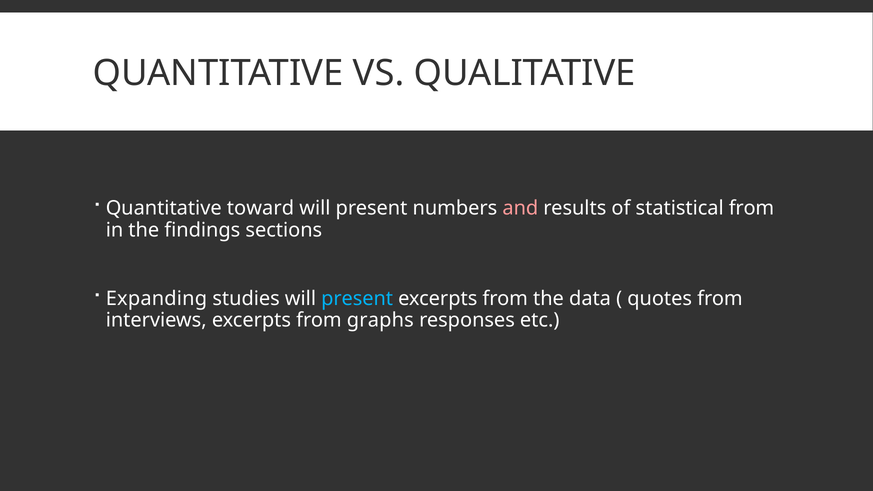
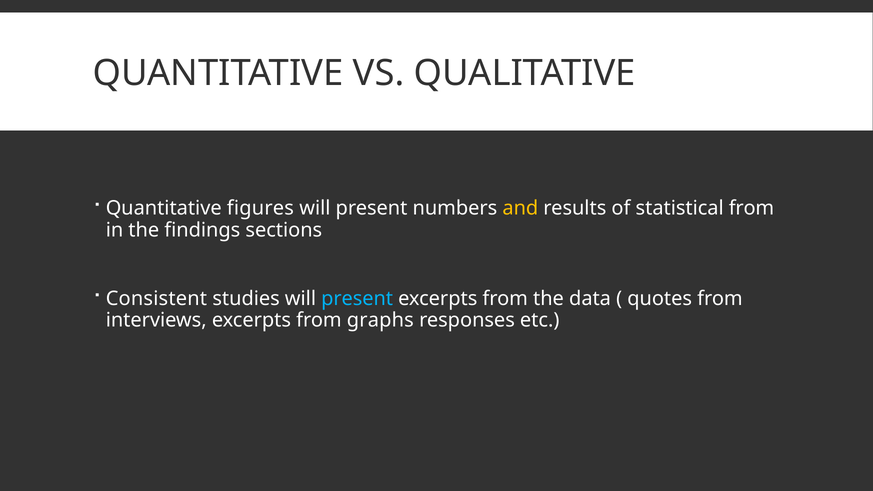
toward: toward -> figures
and colour: pink -> yellow
Expanding: Expanding -> Consistent
